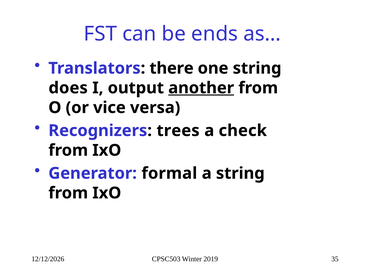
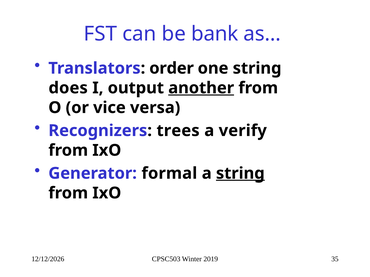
ends: ends -> bank
there: there -> order
check: check -> verify
string at (240, 174) underline: none -> present
